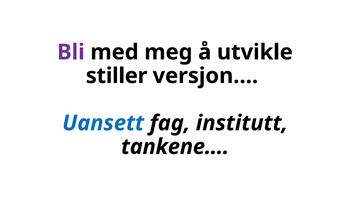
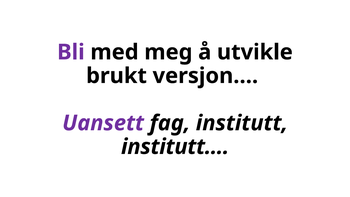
stiller: stiller -> brukt
Uansett colour: blue -> purple
tankene…: tankene… -> institutt…
